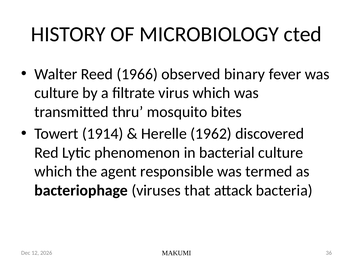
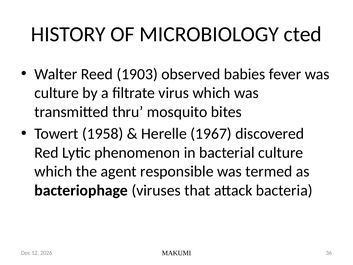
1966: 1966 -> 1903
binary: binary -> babies
1914: 1914 -> 1958
1962: 1962 -> 1967
